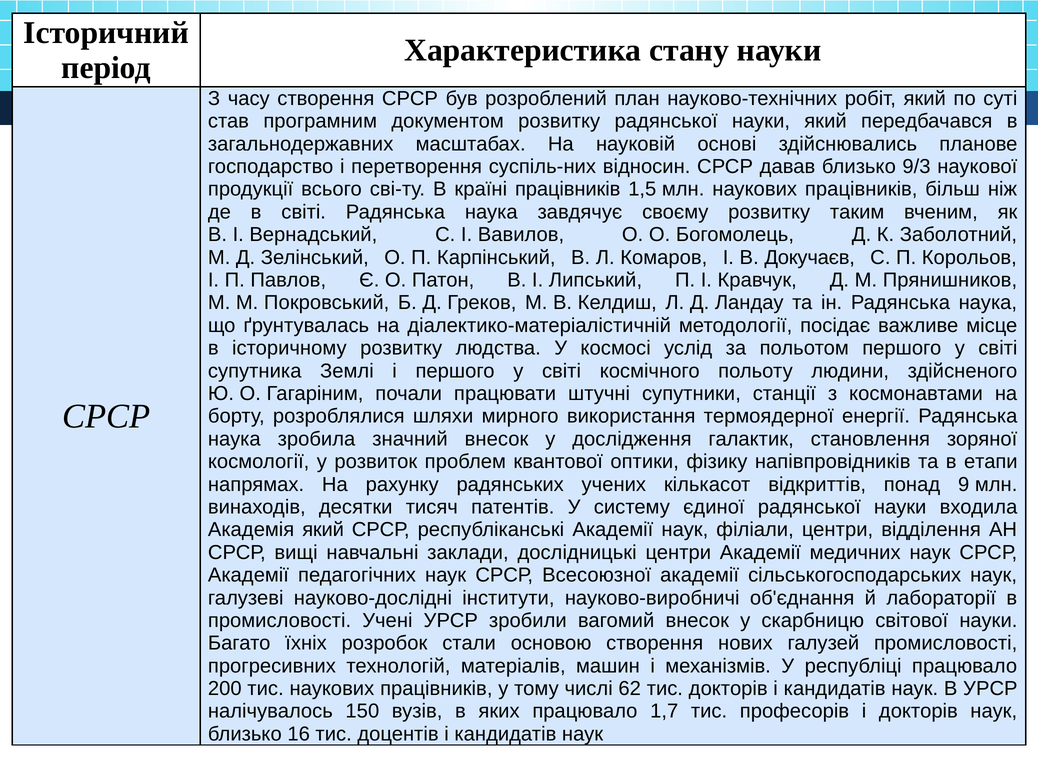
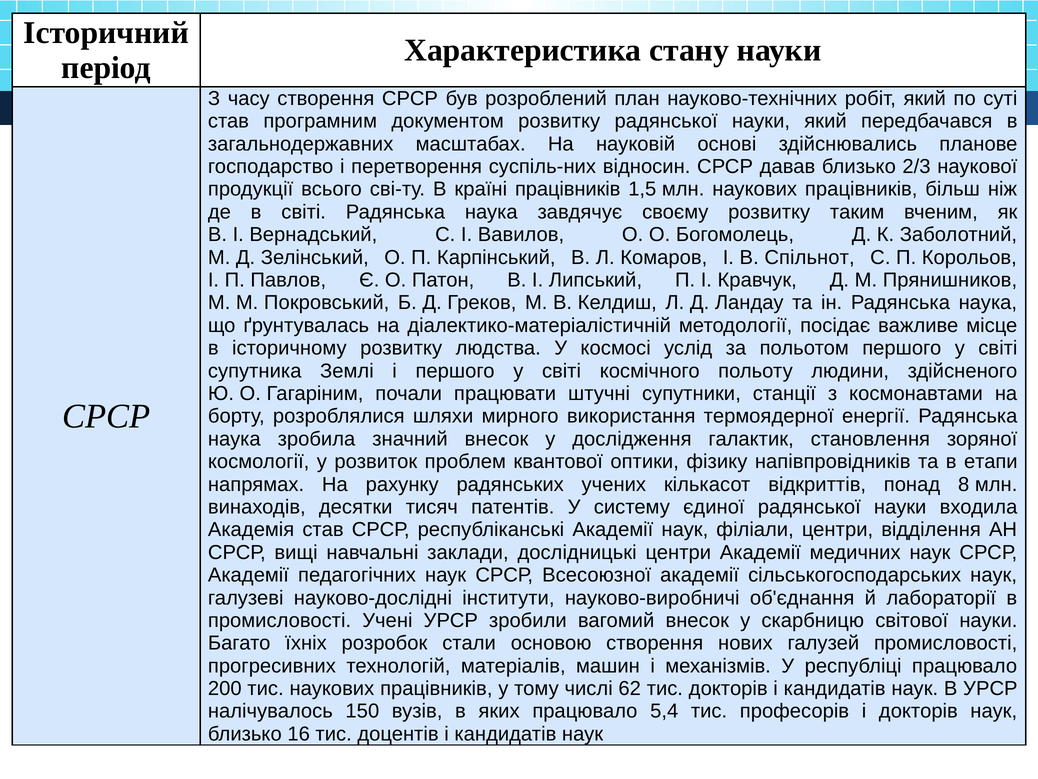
9/3: 9/3 -> 2/3
Докучаєв: Докучаєв -> Спільнот
9: 9 -> 8
Академія який: який -> став
1,7: 1,7 -> 5,4
